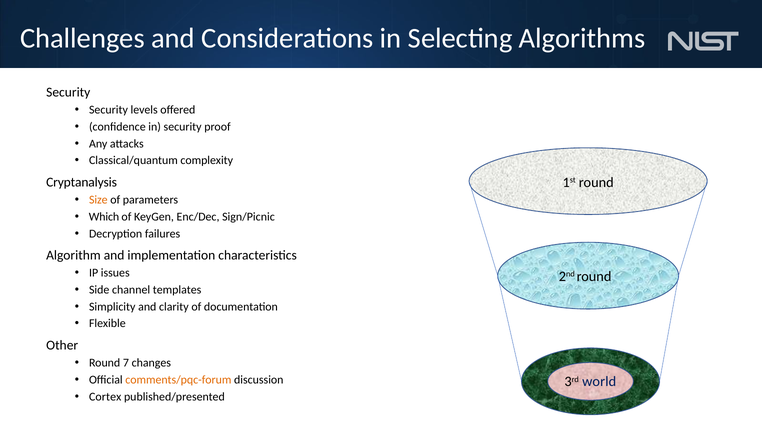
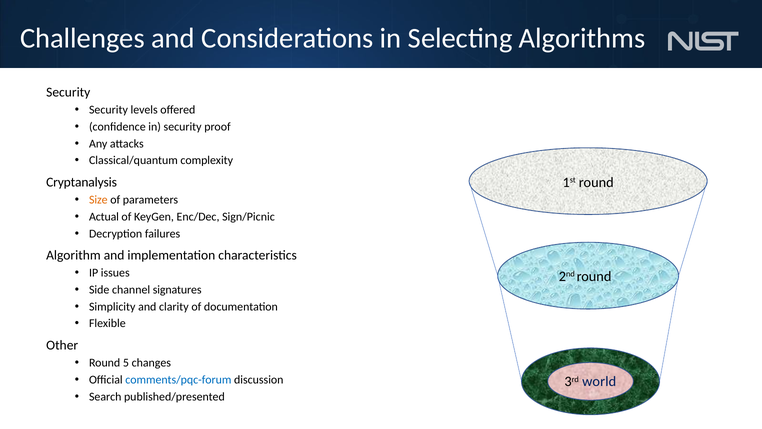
Which: Which -> Actual
templates: templates -> signatures
7: 7 -> 5
comments/pqc-forum colour: orange -> blue
Cortex: Cortex -> Search
